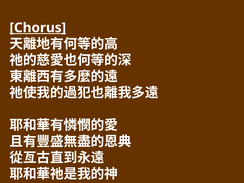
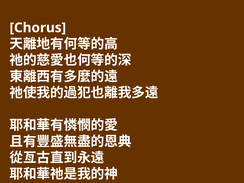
Chorus underline: present -> none
